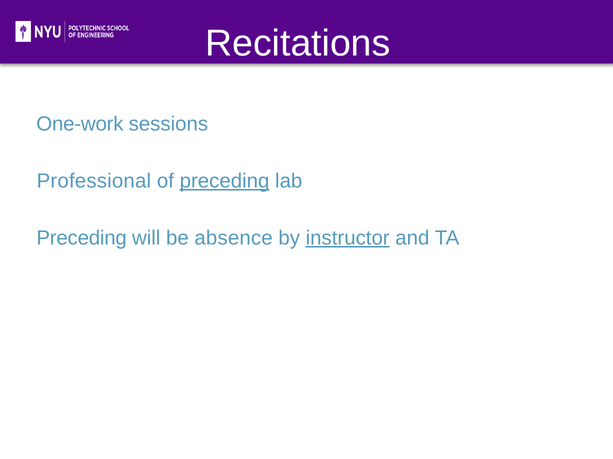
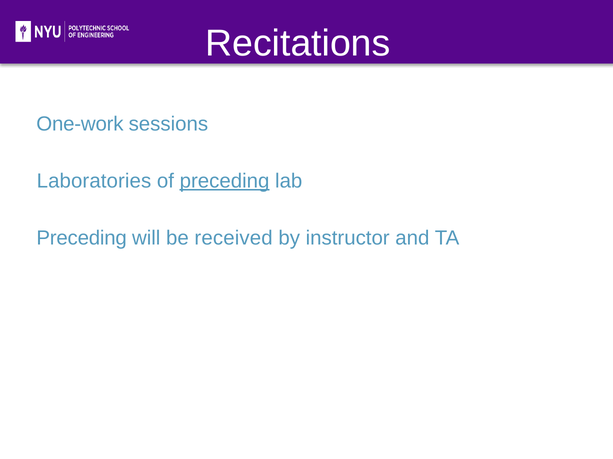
Professional: Professional -> Laboratories
absence: absence -> received
instructor underline: present -> none
